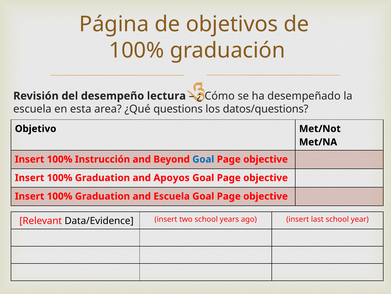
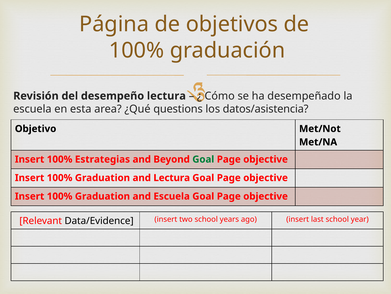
datos/questions: datos/questions -> datos/asistencia
Instrucción: Instrucción -> Estrategias
Goal at (203, 159) colour: blue -> green
and Apoyos: Apoyos -> Lectura
